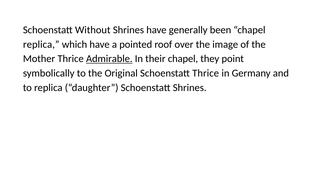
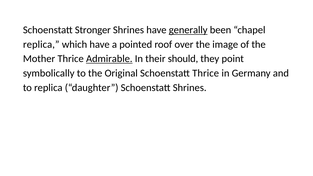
Without: Without -> Stronger
generally underline: none -> present
their chapel: chapel -> should
